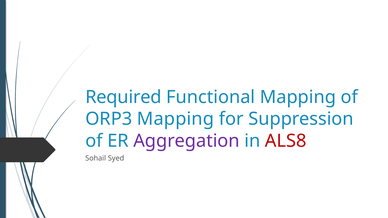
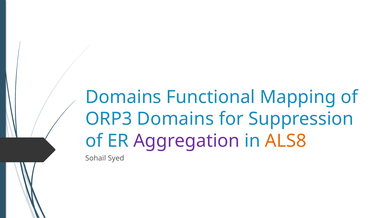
Required at (123, 97): Required -> Domains
ORP3 Mapping: Mapping -> Domains
ALS8 colour: red -> orange
